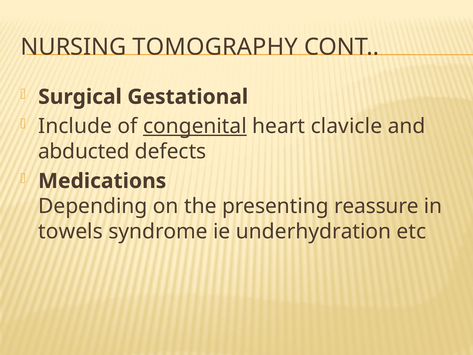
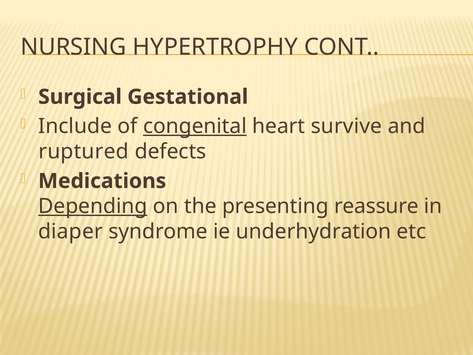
TOMOGRAPHY: TOMOGRAPHY -> HYPERTROPHY
clavicle: clavicle -> survive
abducted: abducted -> ruptured
Depending underline: none -> present
towels: towels -> diaper
